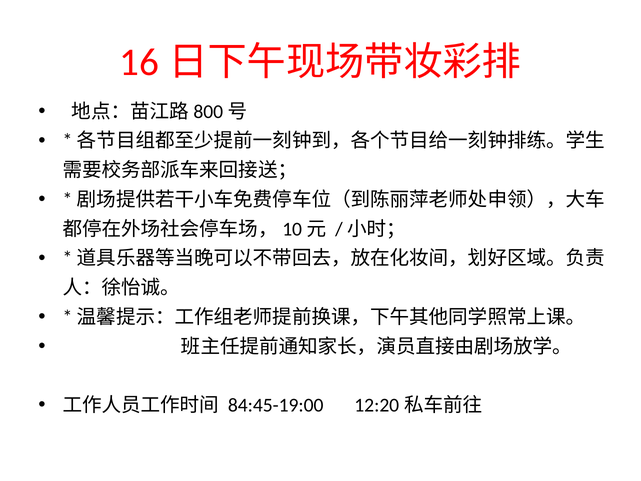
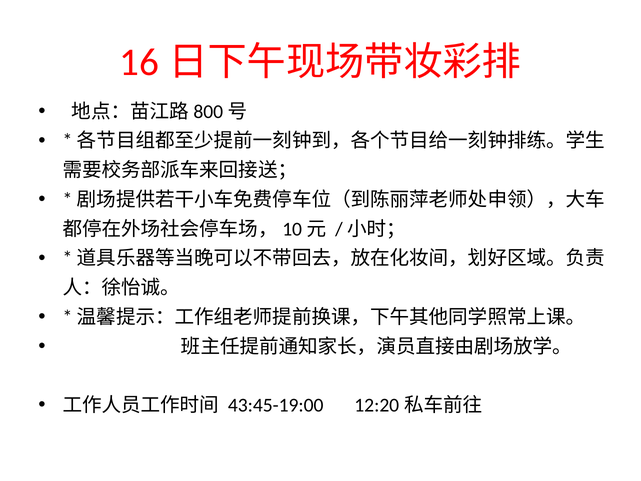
84:45-19:00: 84:45-19:00 -> 43:45-19:00
